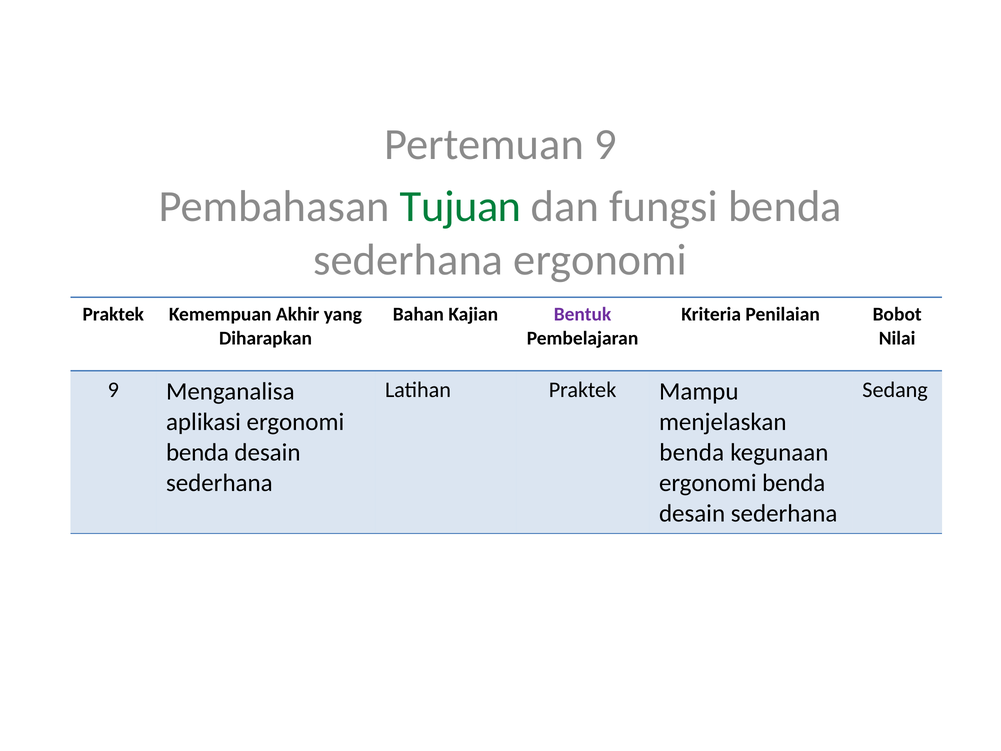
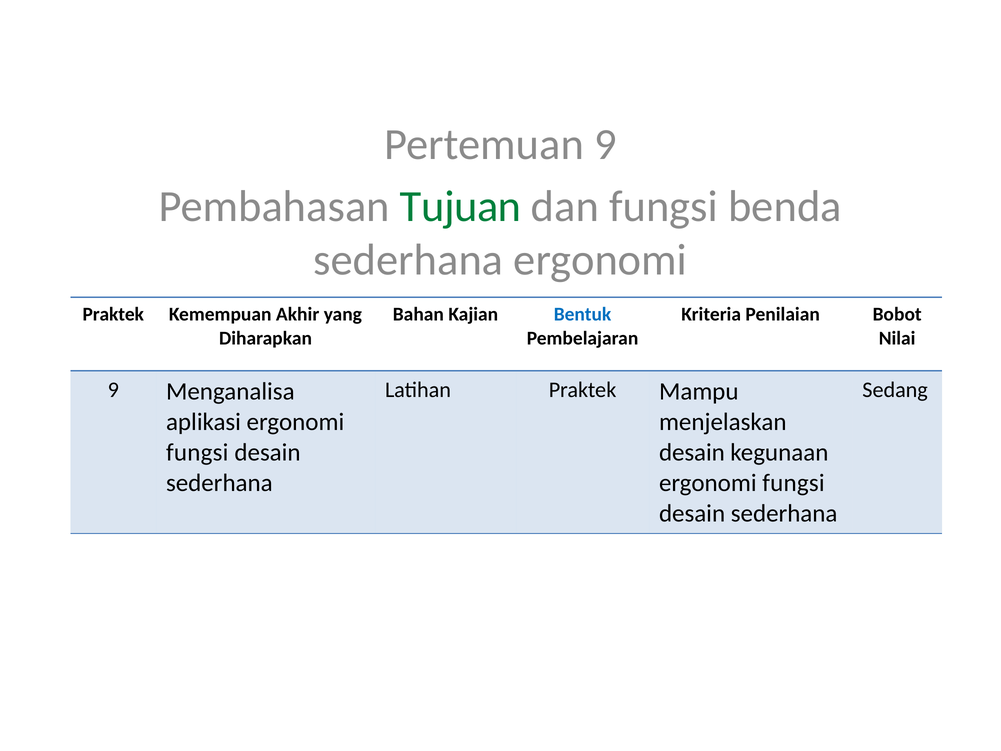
Bentuk colour: purple -> blue
benda at (198, 452): benda -> fungsi
benda at (692, 452): benda -> desain
benda at (794, 483): benda -> fungsi
